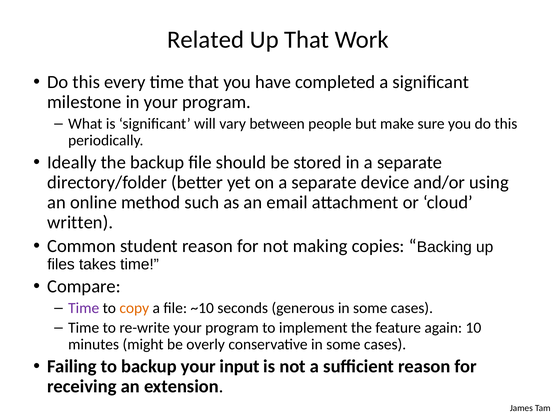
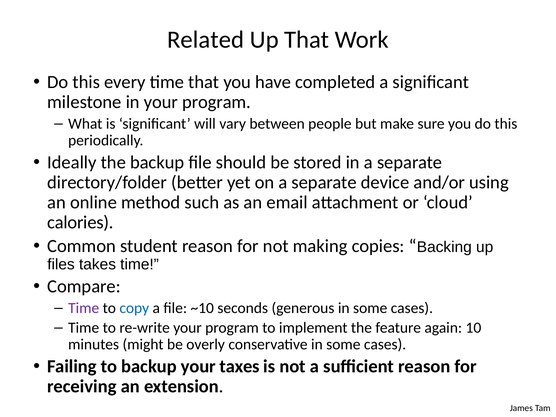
written: written -> calories
copy colour: orange -> blue
input: input -> taxes
